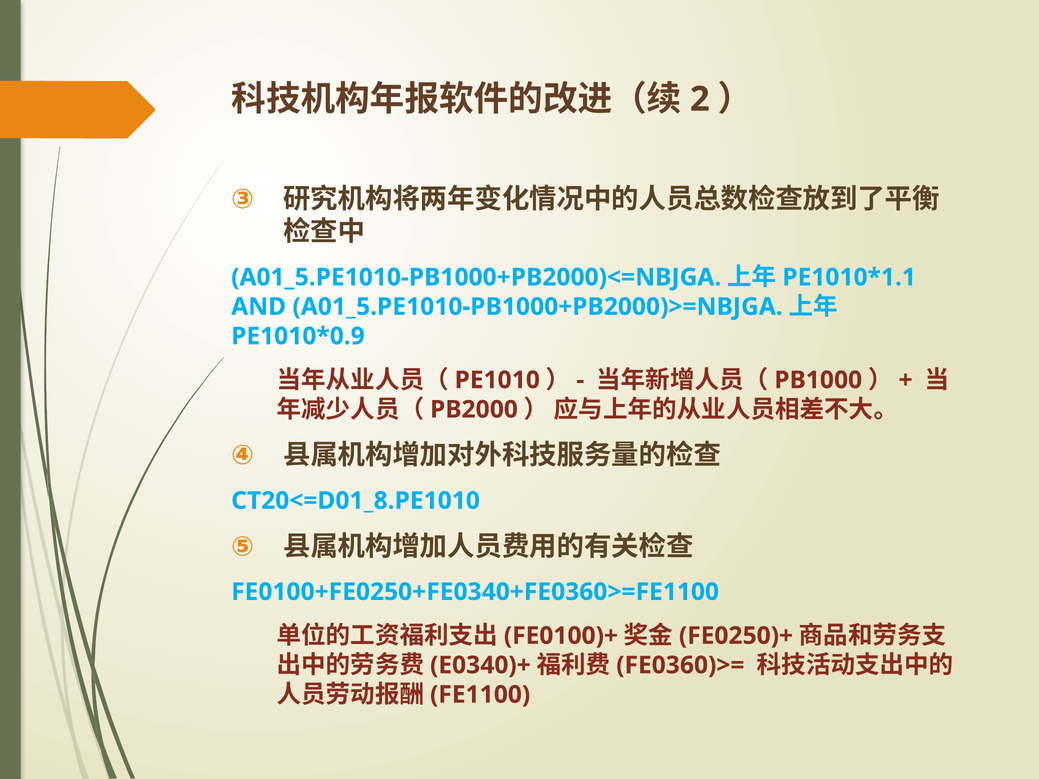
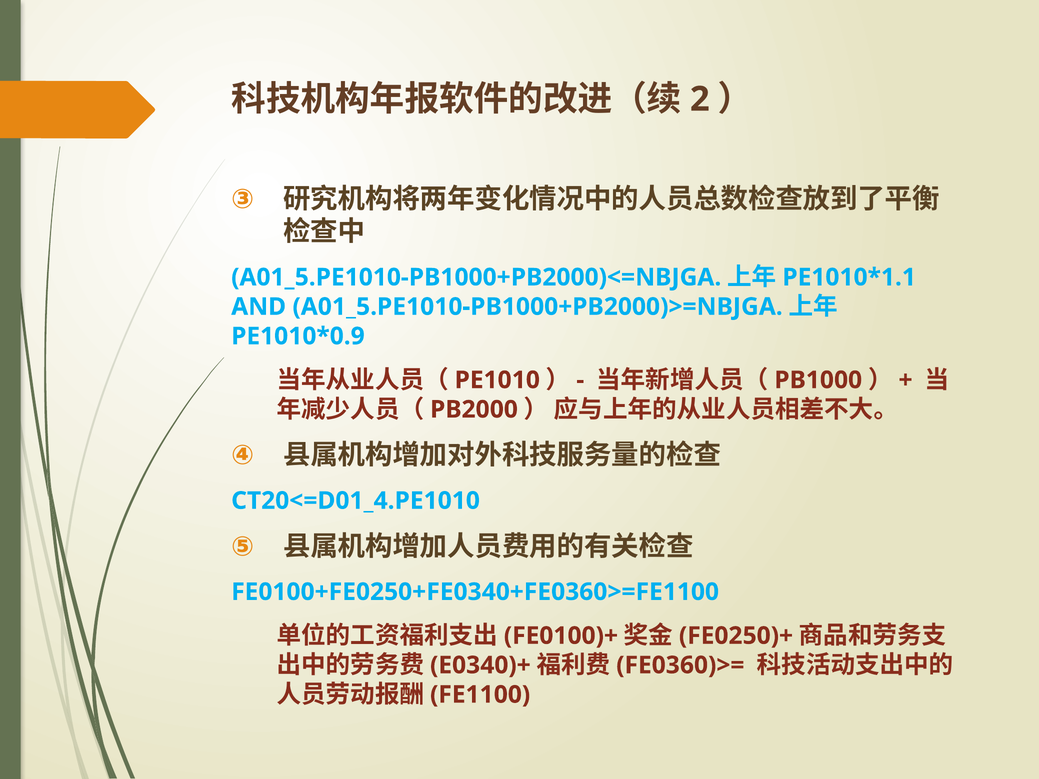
CT20<=D01_8.PE1010: CT20<=D01_8.PE1010 -> CT20<=D01_4.PE1010
